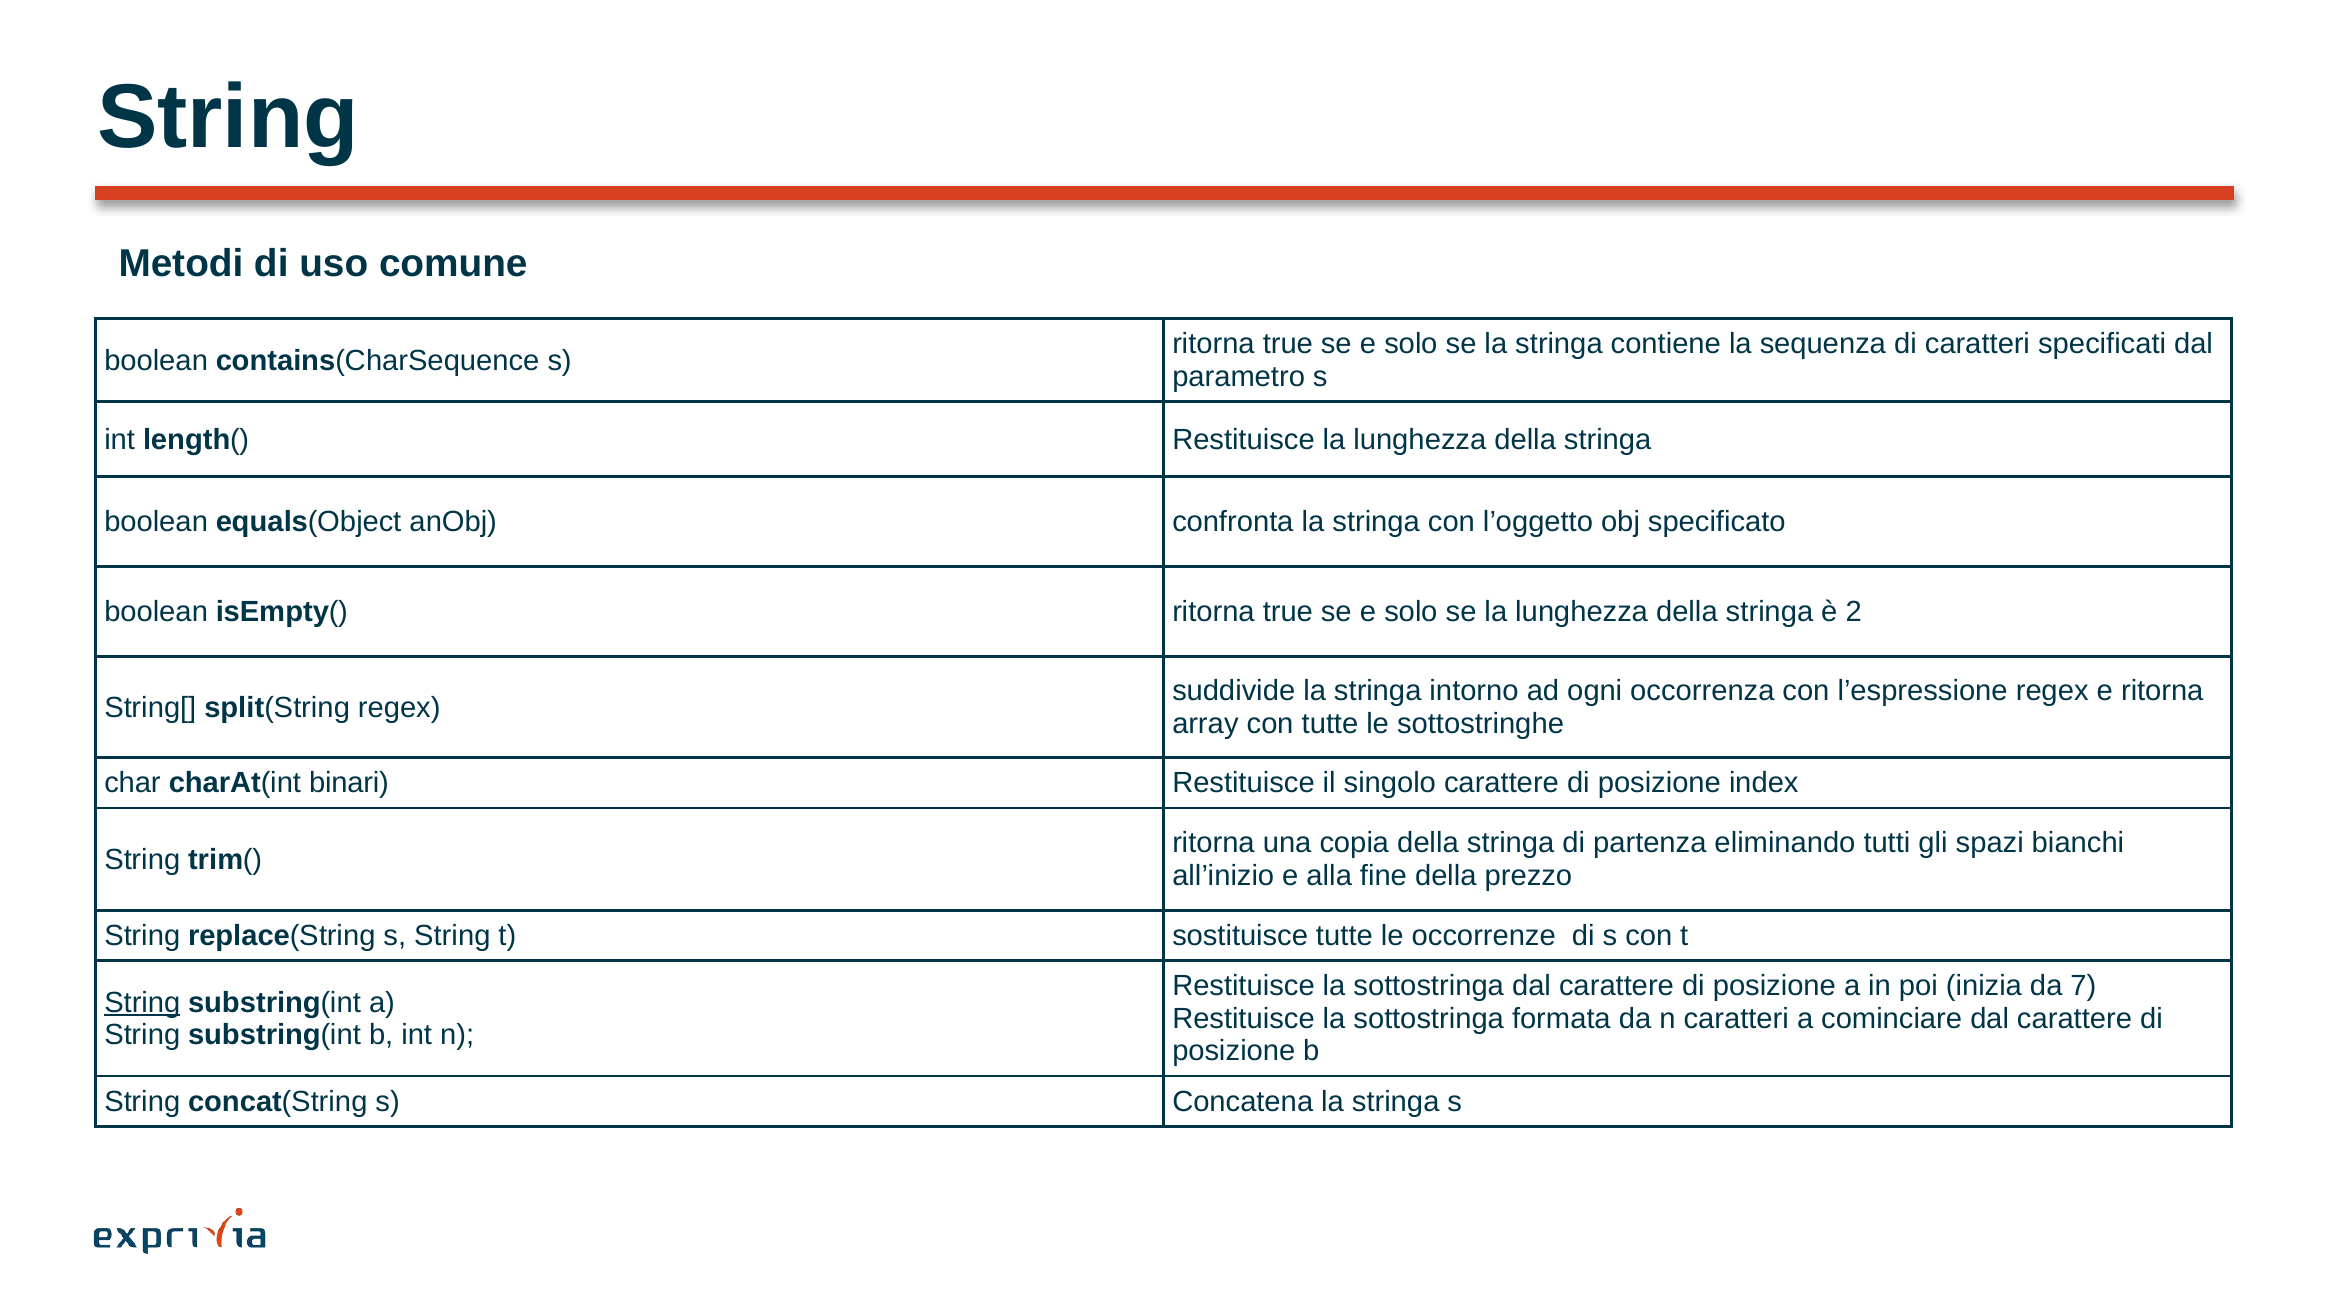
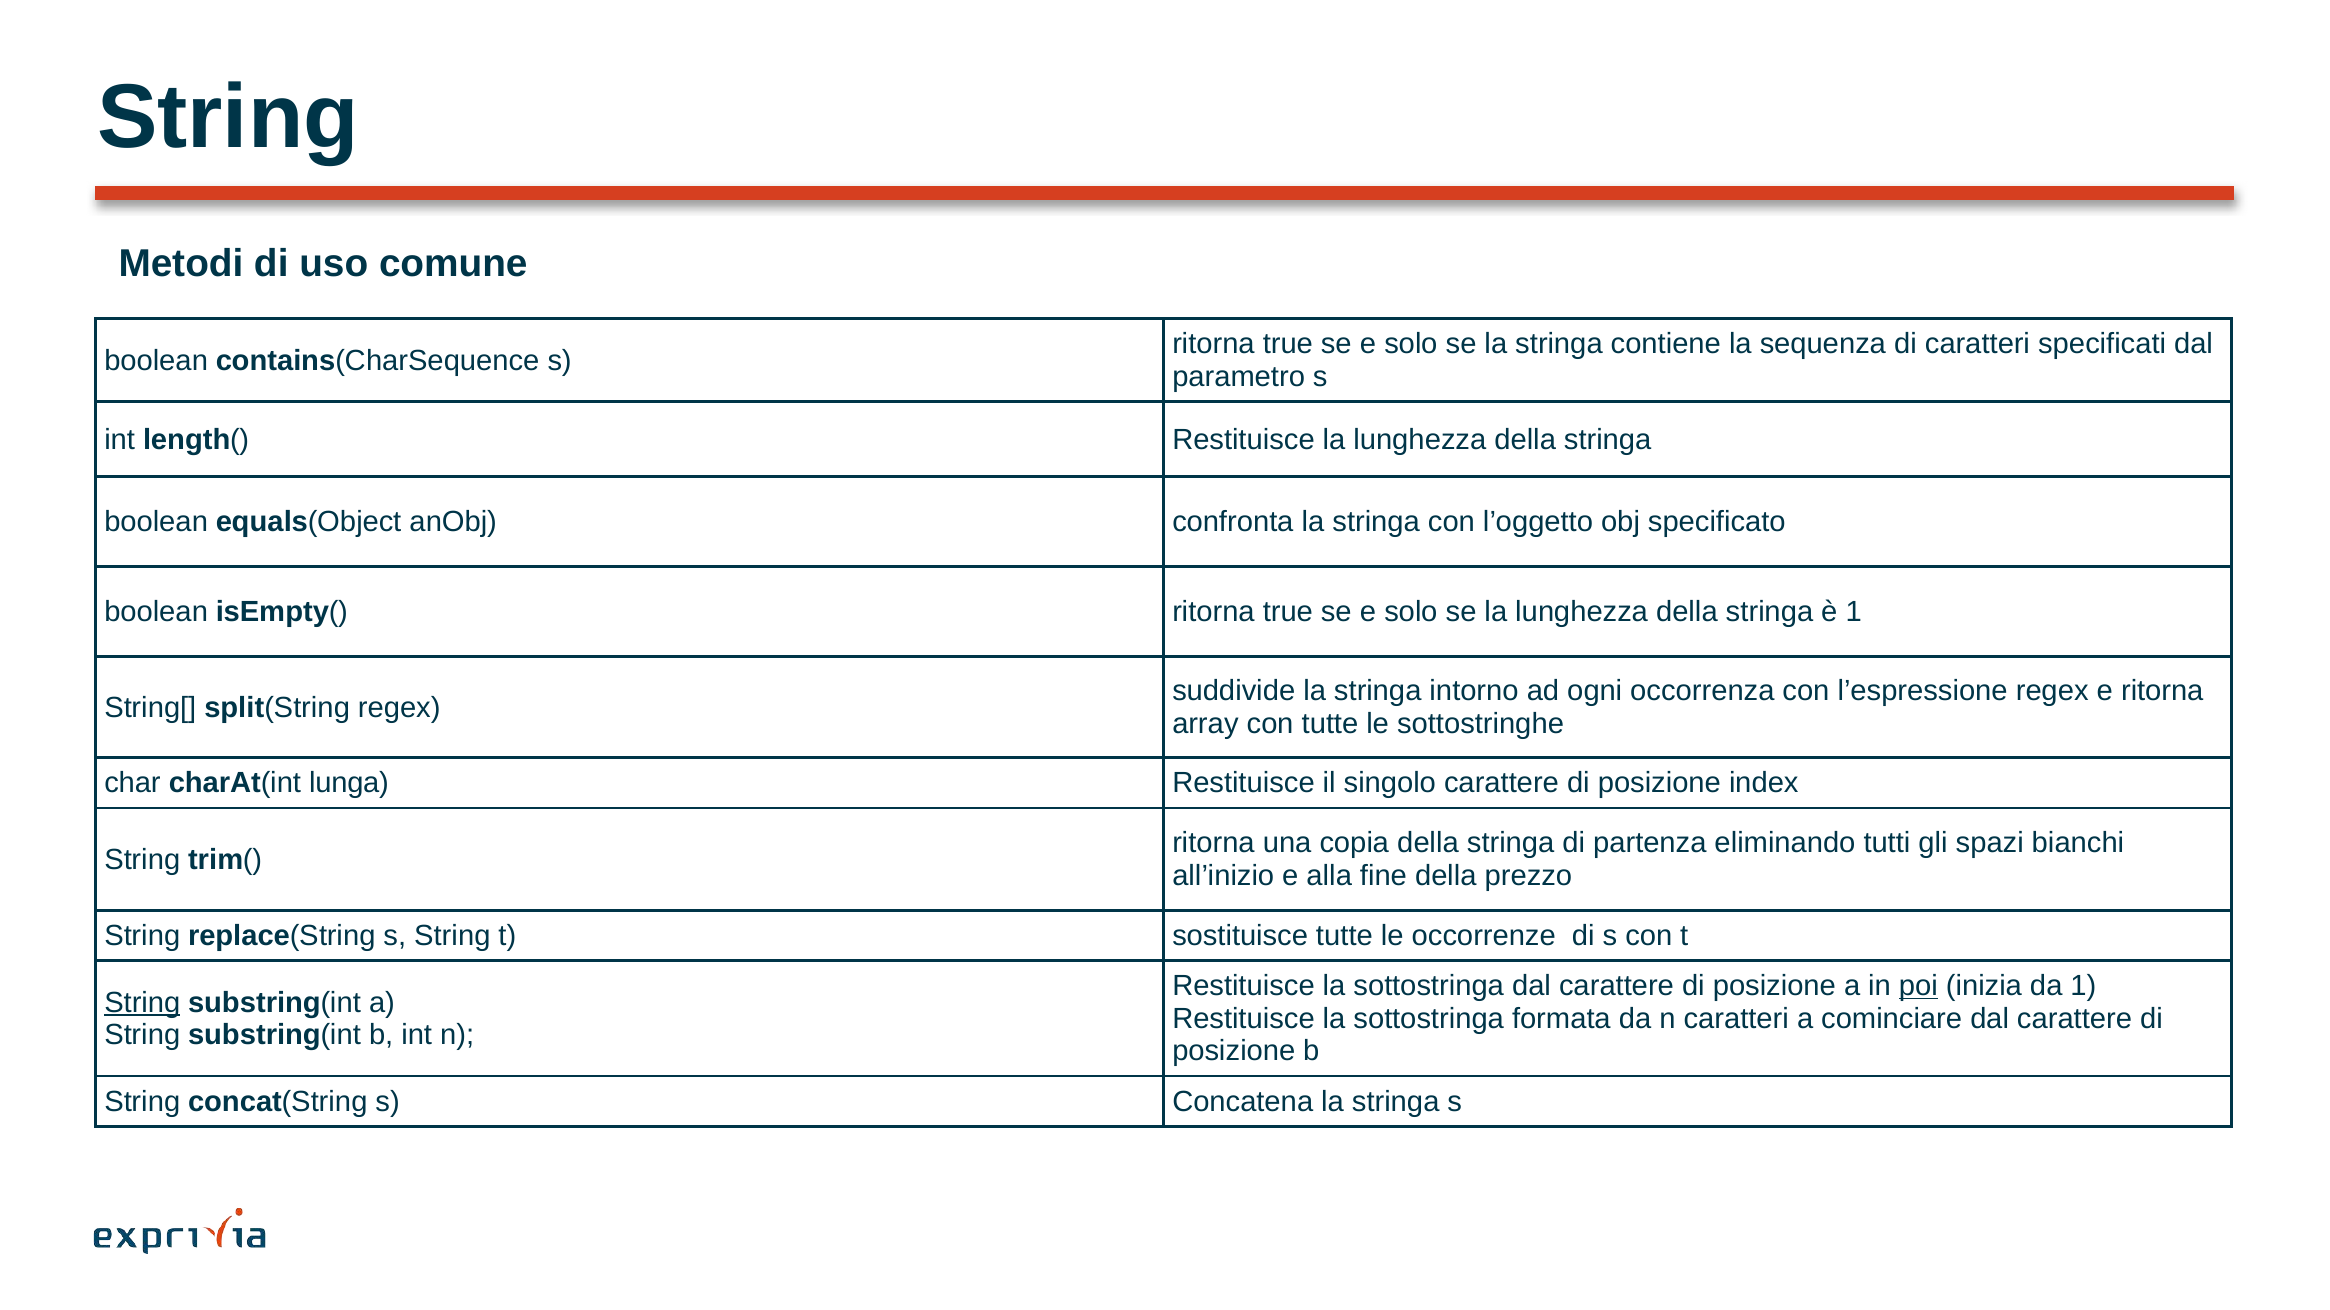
è 2: 2 -> 1
binari: binari -> lunga
poi underline: none -> present
da 7: 7 -> 1
